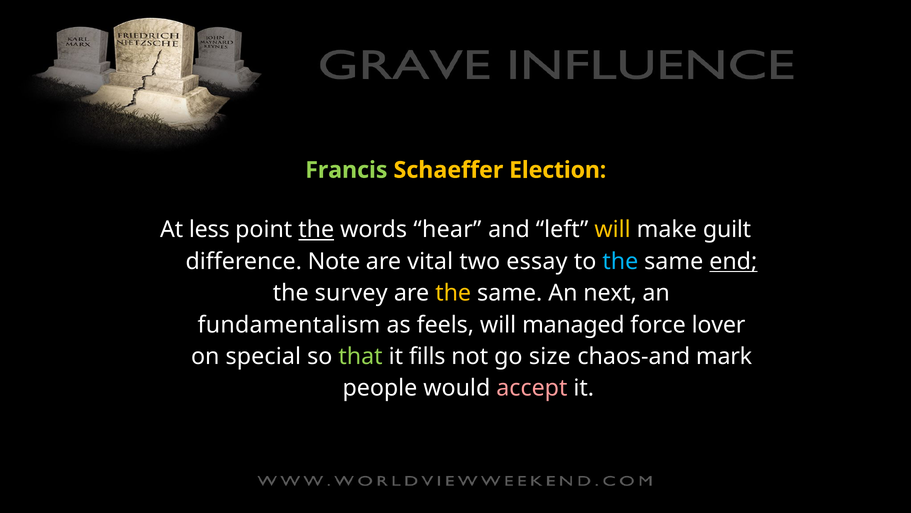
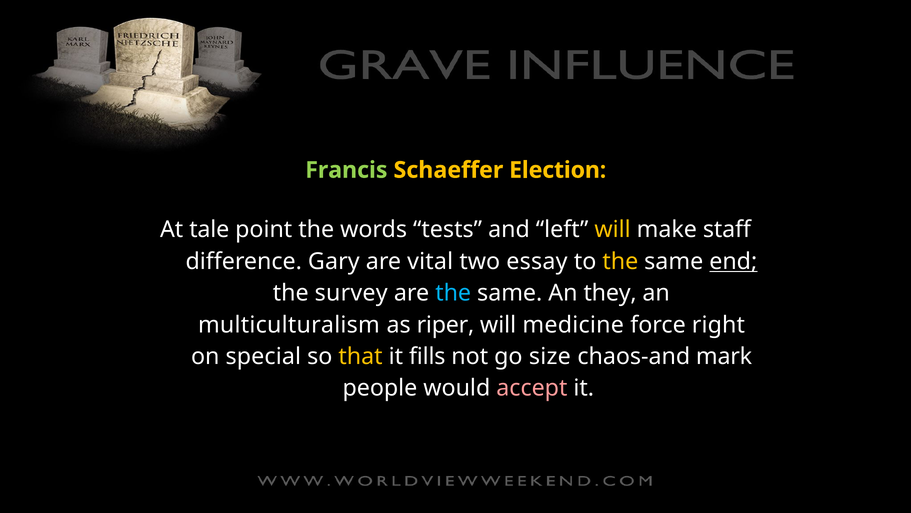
less: less -> tale
the at (316, 230) underline: present -> none
hear: hear -> tests
guilt: guilt -> staff
Note: Note -> Gary
the at (620, 261) colour: light blue -> yellow
the at (453, 293) colour: yellow -> light blue
next: next -> they
fundamentalism: fundamentalism -> multiculturalism
feels: feels -> riper
managed: managed -> medicine
lover: lover -> right
that colour: light green -> yellow
